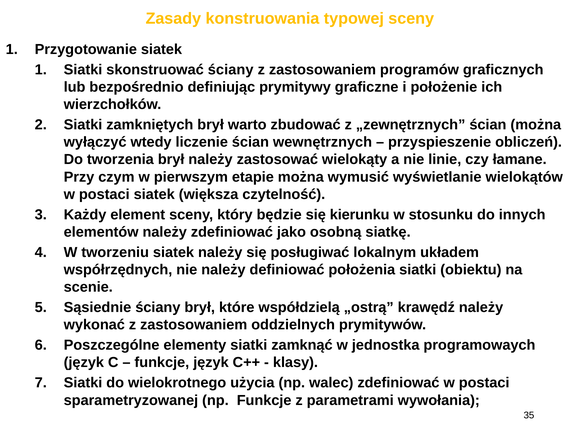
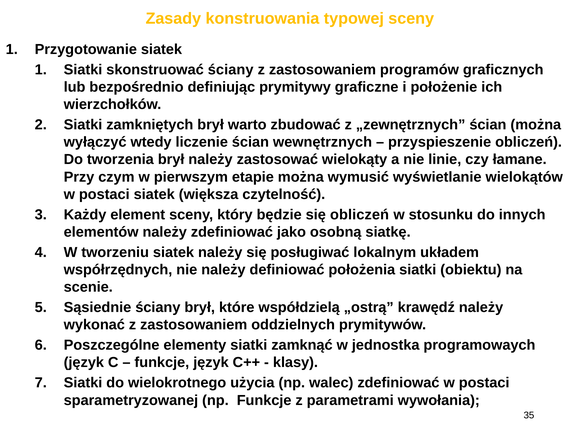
się kierunku: kierunku -> obliczeń
